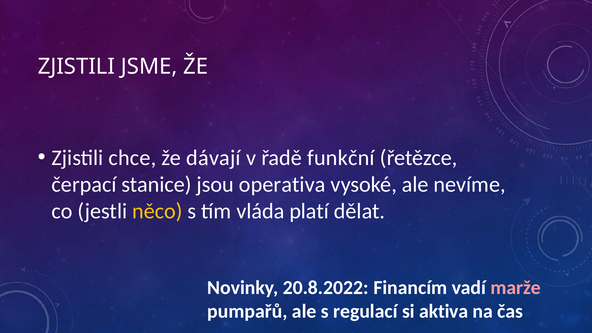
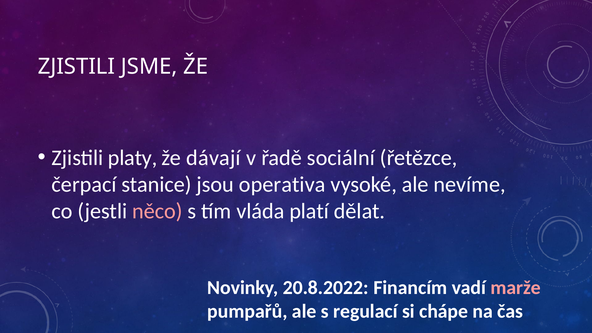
chce: chce -> platy
funkční: funkční -> sociální
něco colour: yellow -> pink
aktiva: aktiva -> chápe
